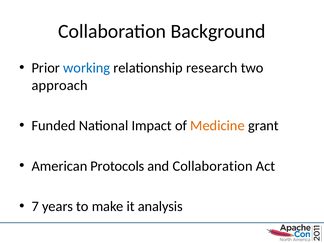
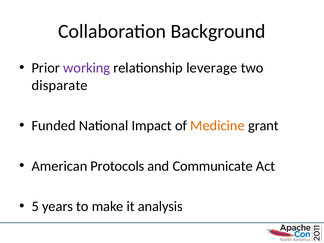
working colour: blue -> purple
research: research -> leverage
approach: approach -> disparate
and Collaboration: Collaboration -> Communicate
7: 7 -> 5
